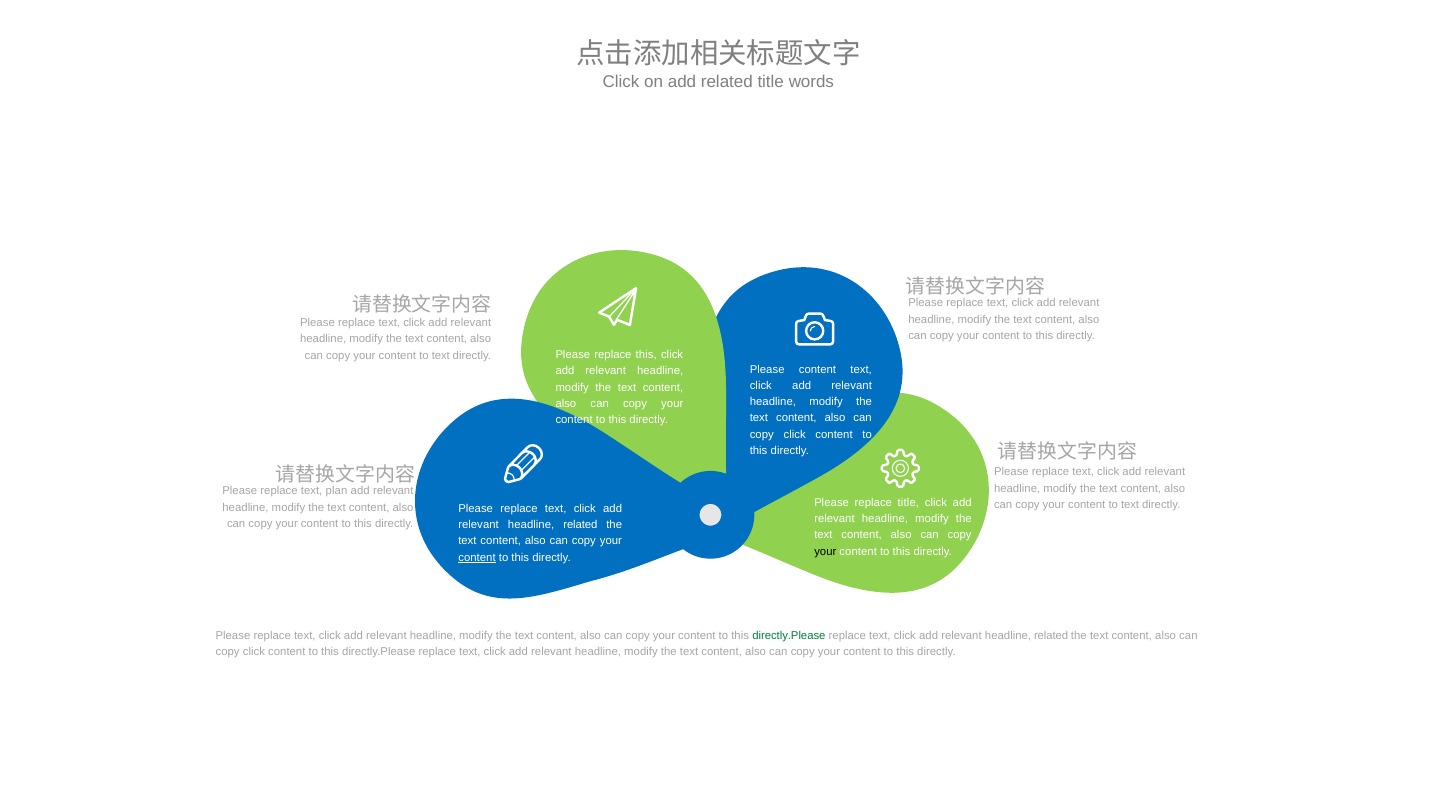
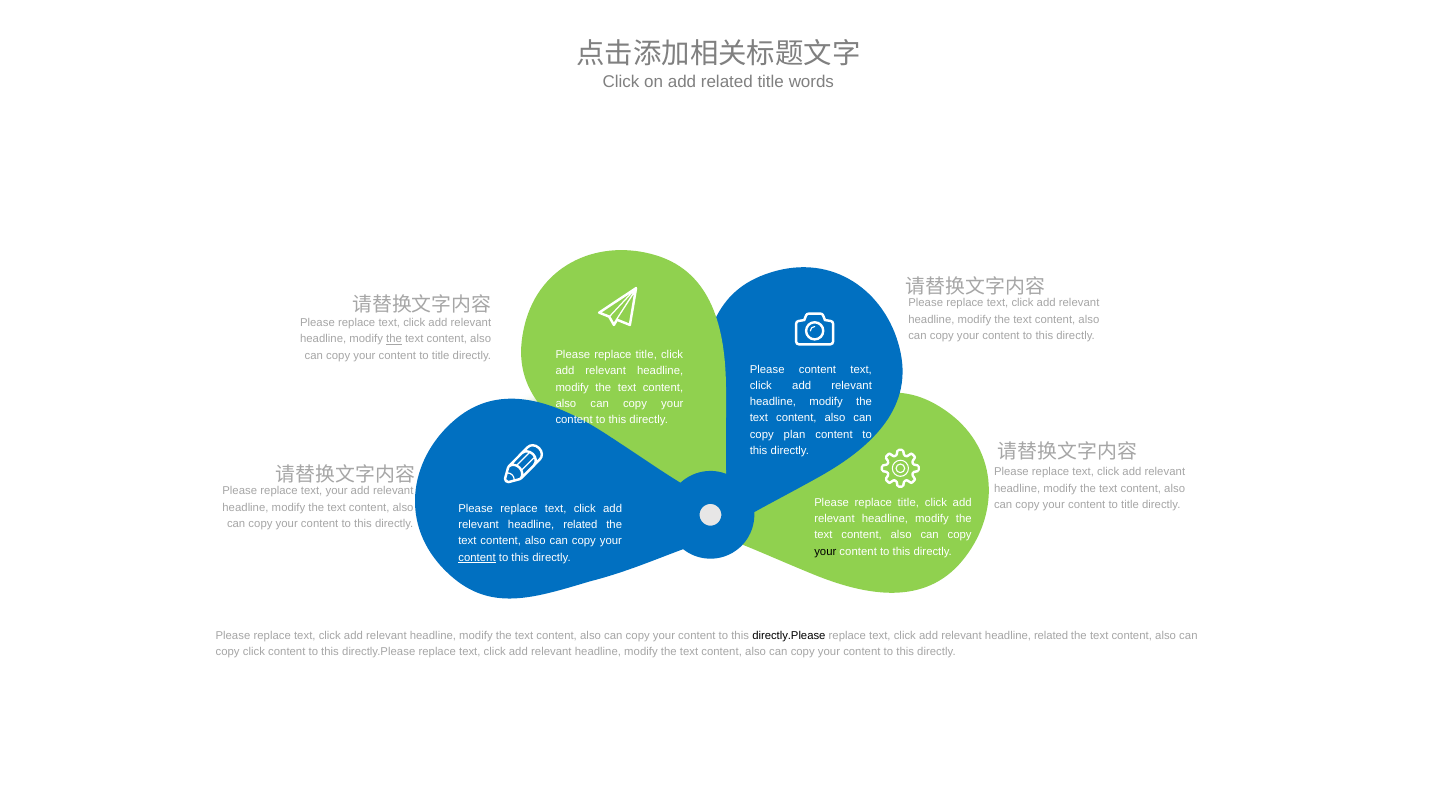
the at (394, 339) underline: none -> present
this at (646, 355): this -> title
text at (441, 355): text -> title
click at (795, 435): click -> plan
text plan: plan -> your
text at (1130, 505): text -> title
directly.Please at (789, 636) colour: green -> black
